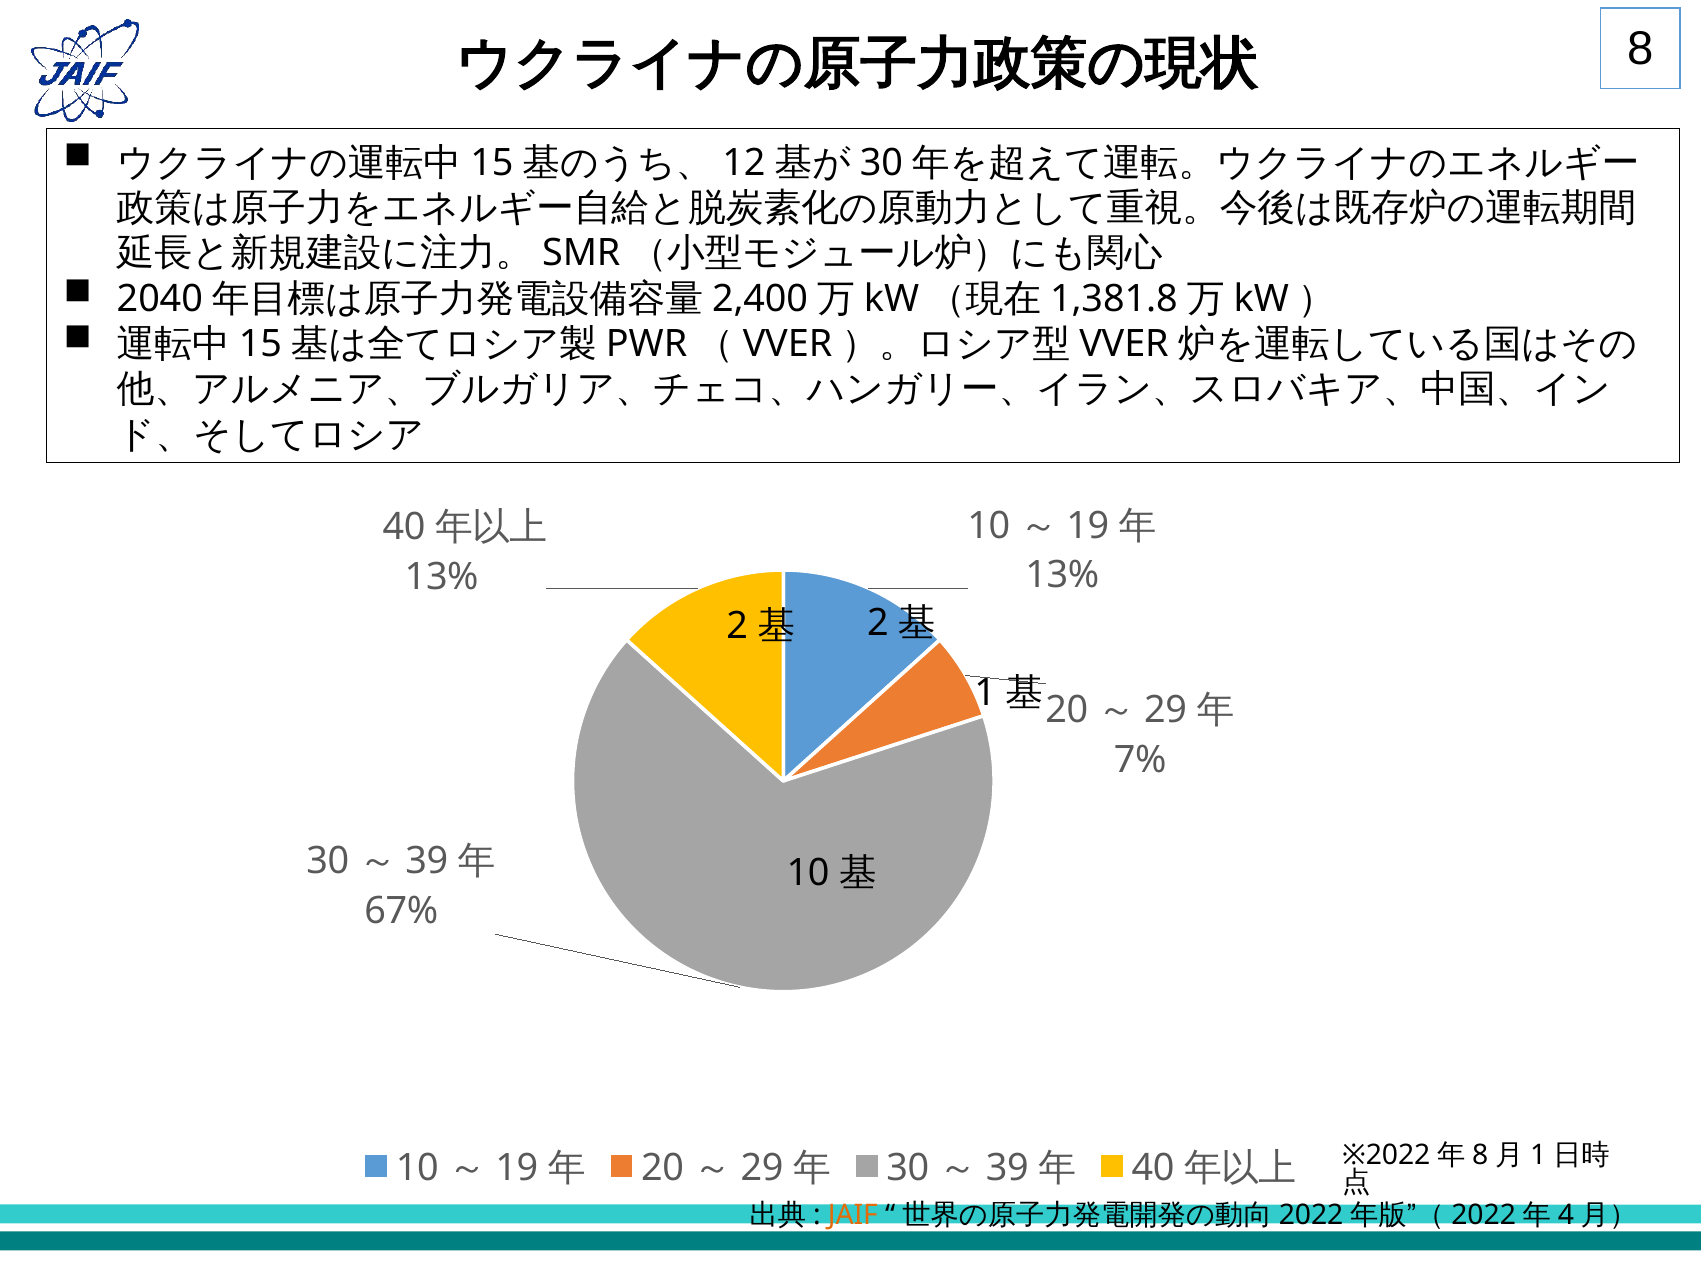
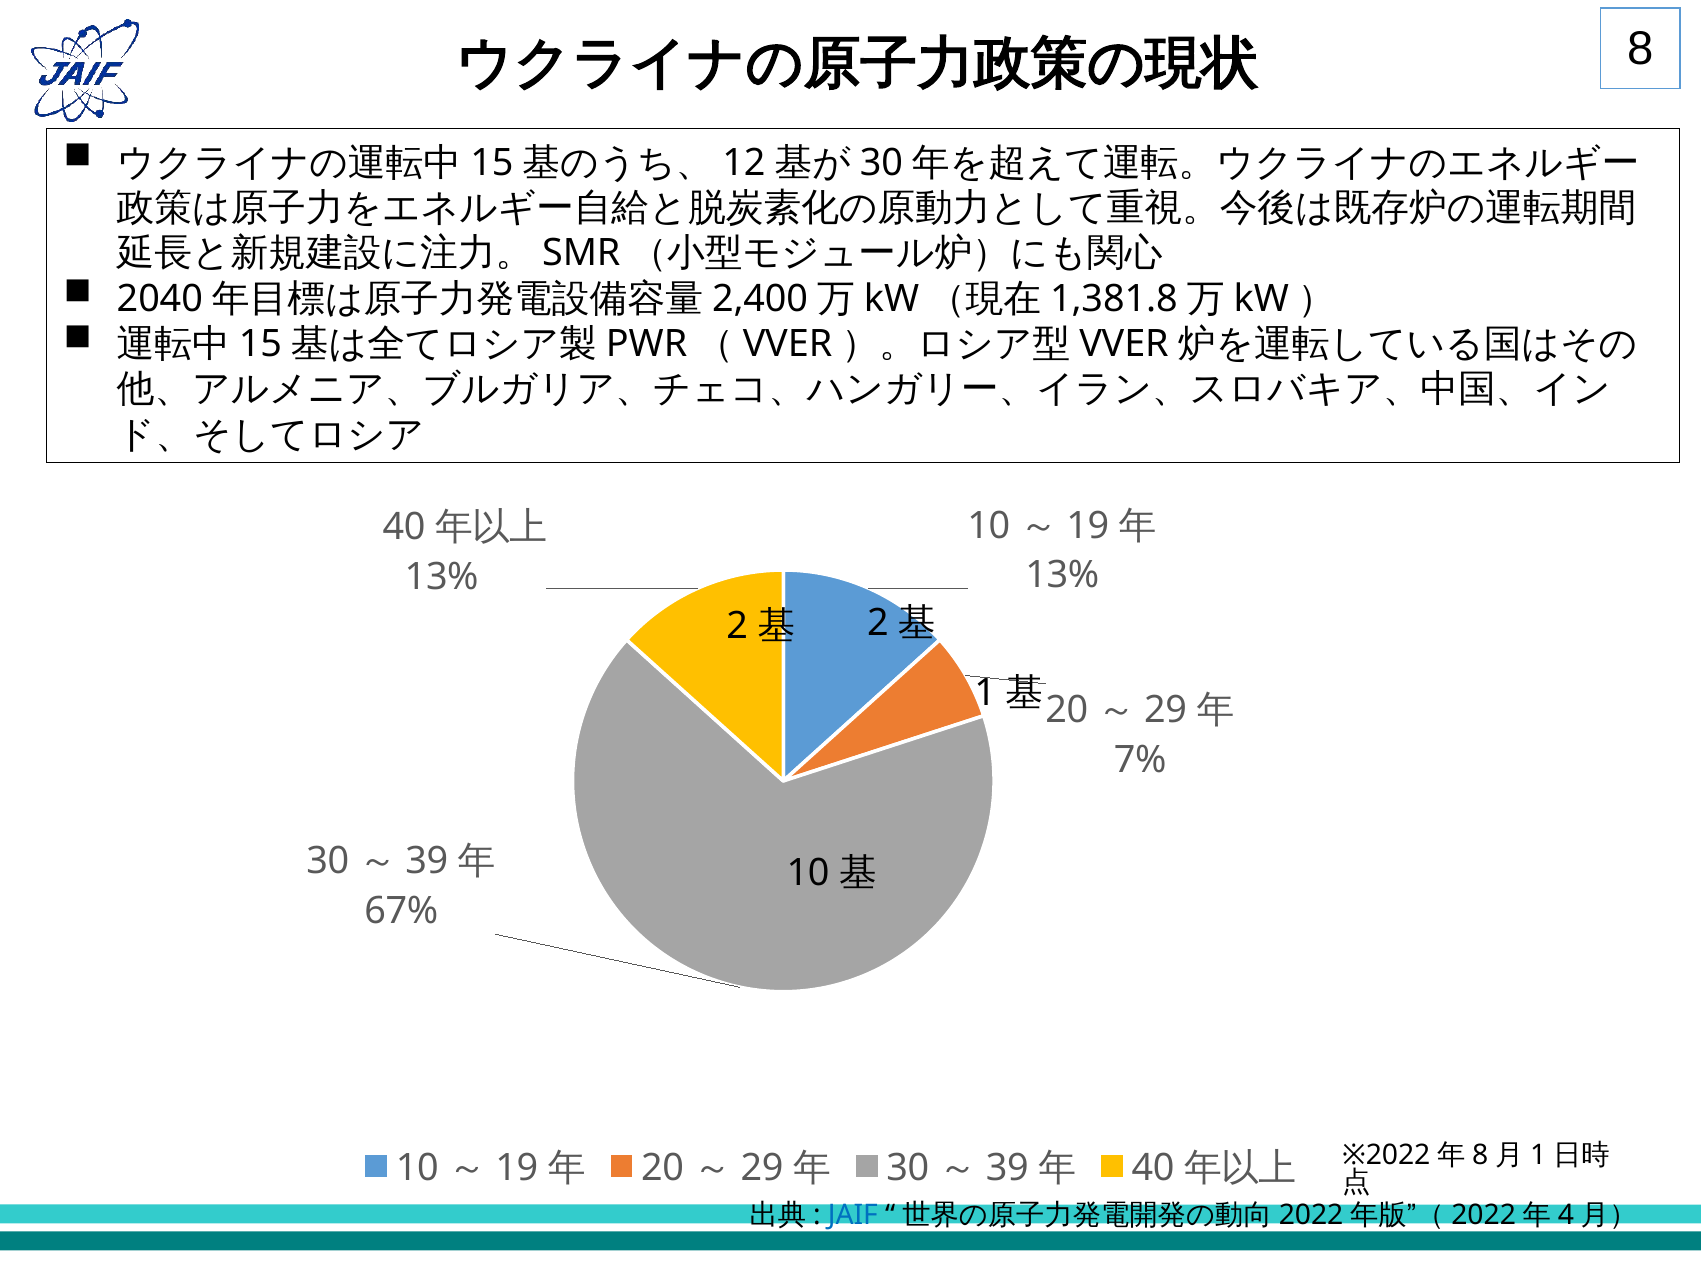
JAIF colour: orange -> blue
